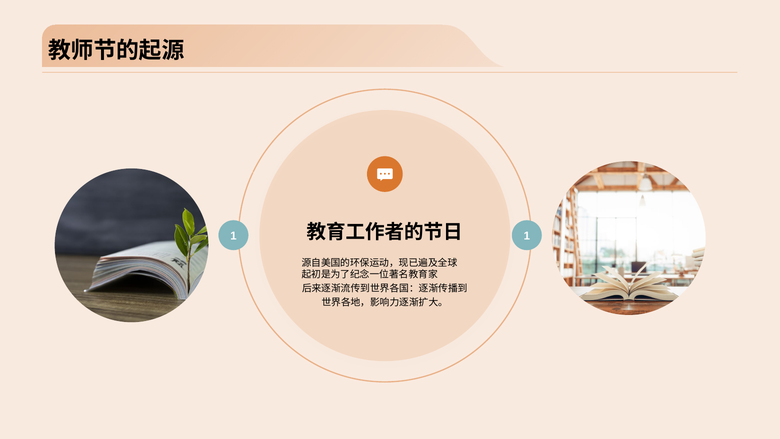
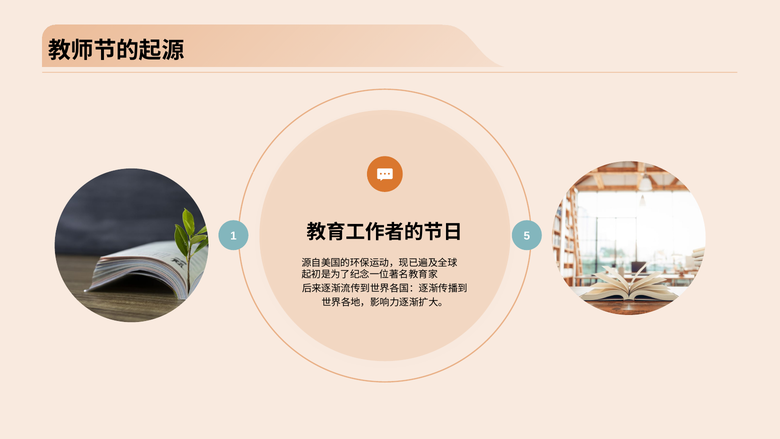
1 1: 1 -> 5
